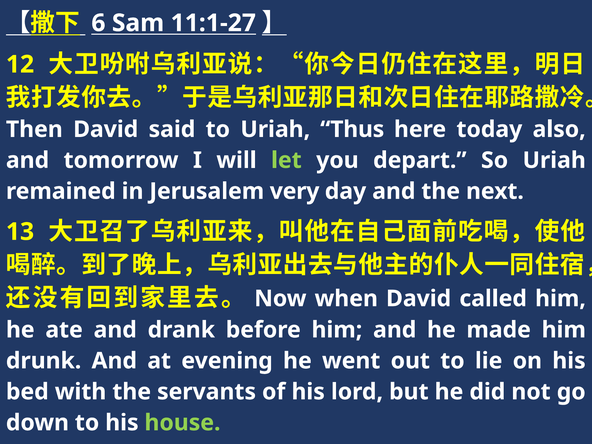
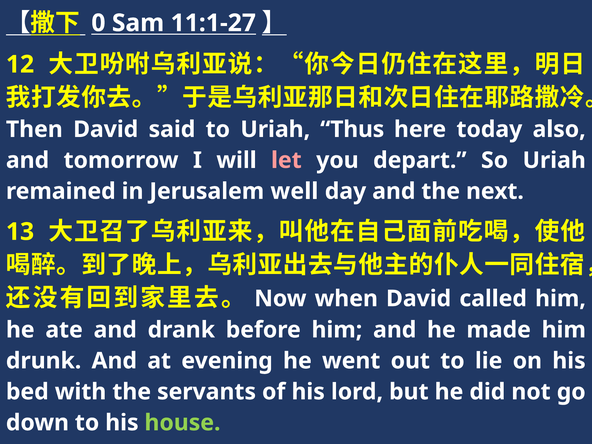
6: 6 -> 0
let colour: light green -> pink
very: very -> well
